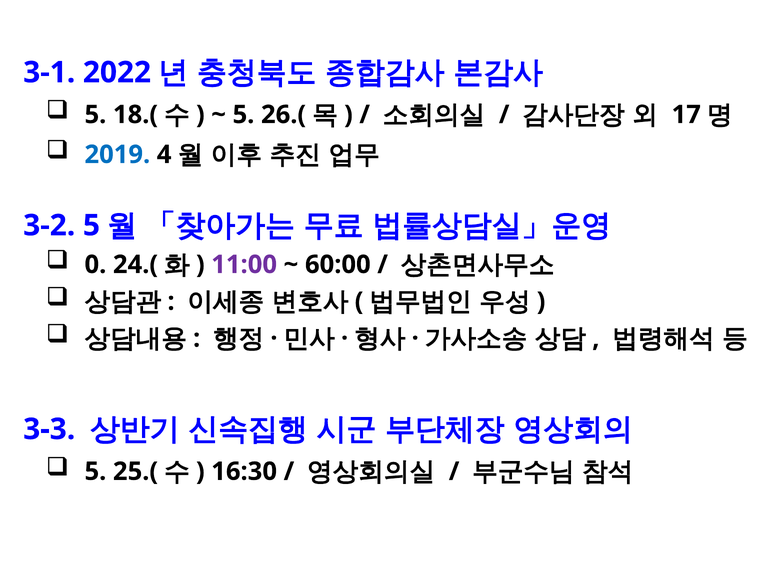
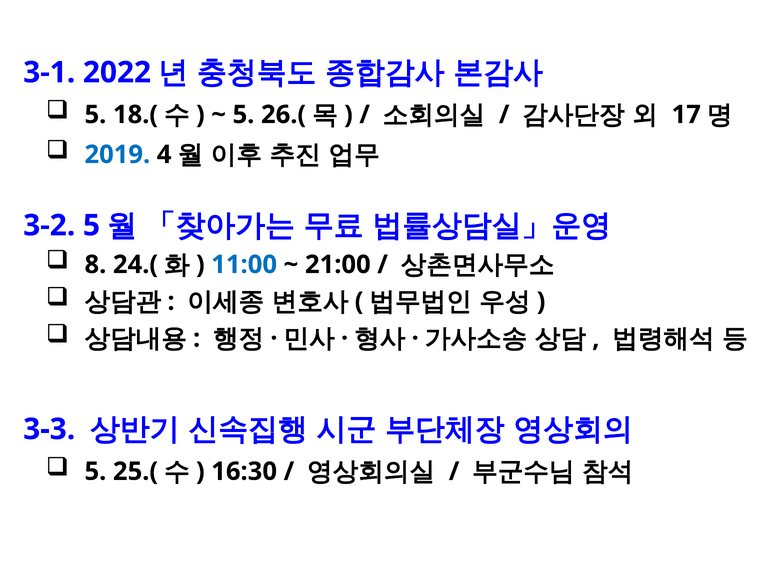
0: 0 -> 8
11:00 colour: purple -> blue
60:00: 60:00 -> 21:00
